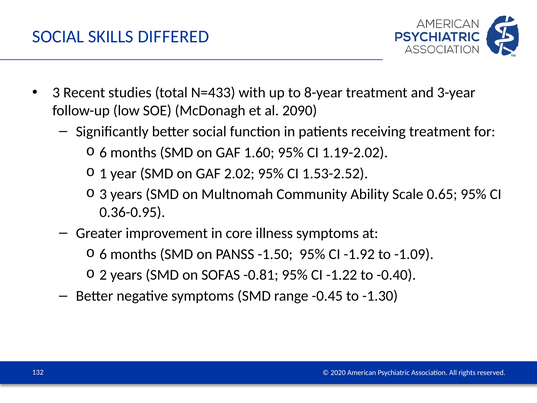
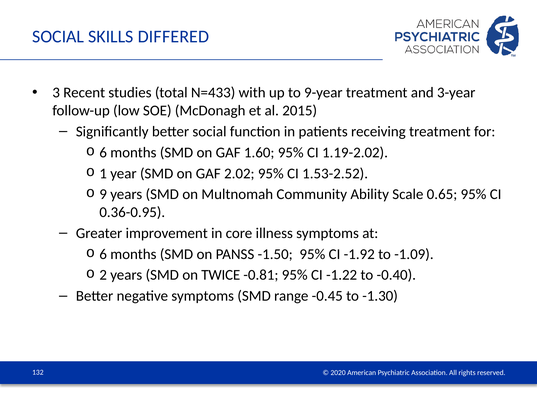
8-year: 8-year -> 9-year
2090: 2090 -> 2015
3 at (103, 194): 3 -> 9
SOFAS: SOFAS -> TWICE
